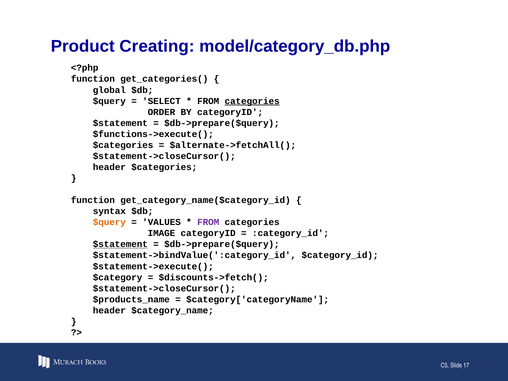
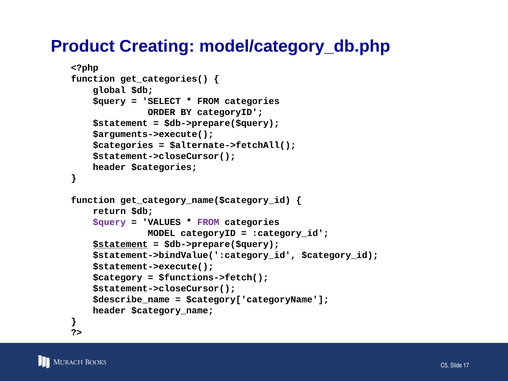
categories at (252, 101) underline: present -> none
$functions->execute(: $functions->execute( -> $arguments->execute(
syntax: syntax -> return
$query at (109, 222) colour: orange -> purple
IMAGE: IMAGE -> MODEL
$discounts->fetch(: $discounts->fetch( -> $functions->fetch(
$products_name: $products_name -> $describe_name
